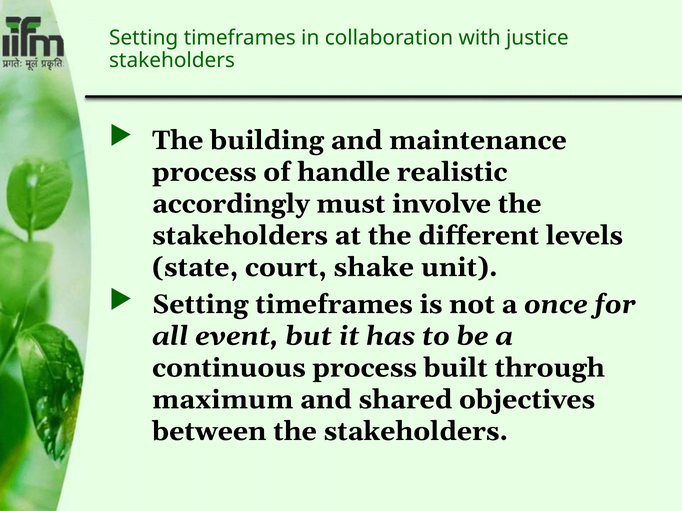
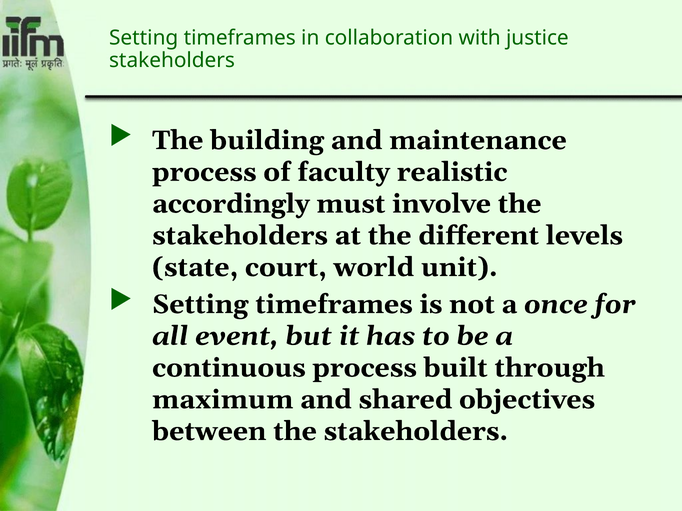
handle: handle -> faculty
shake: shake -> world
